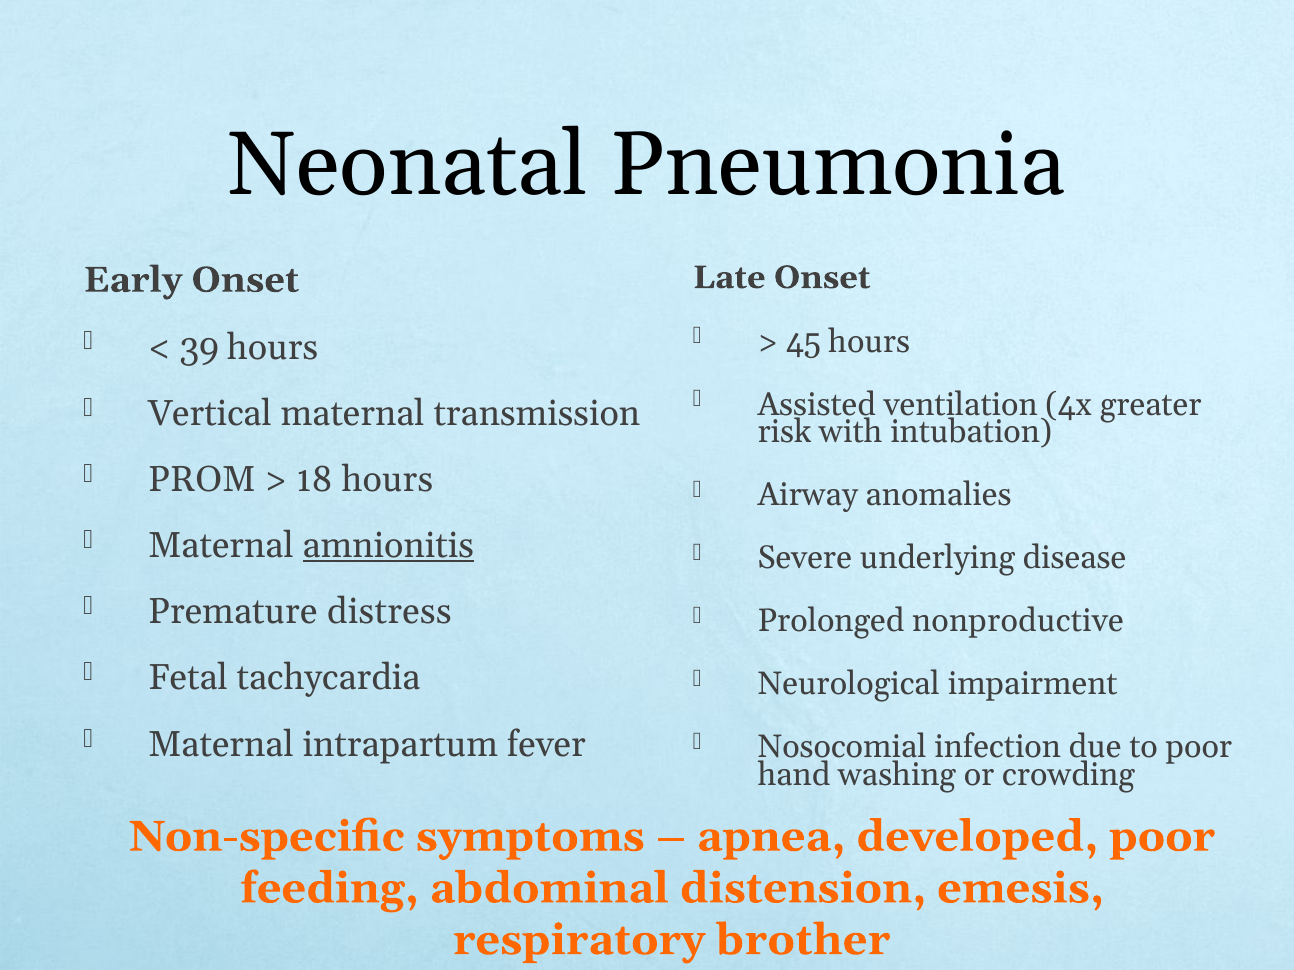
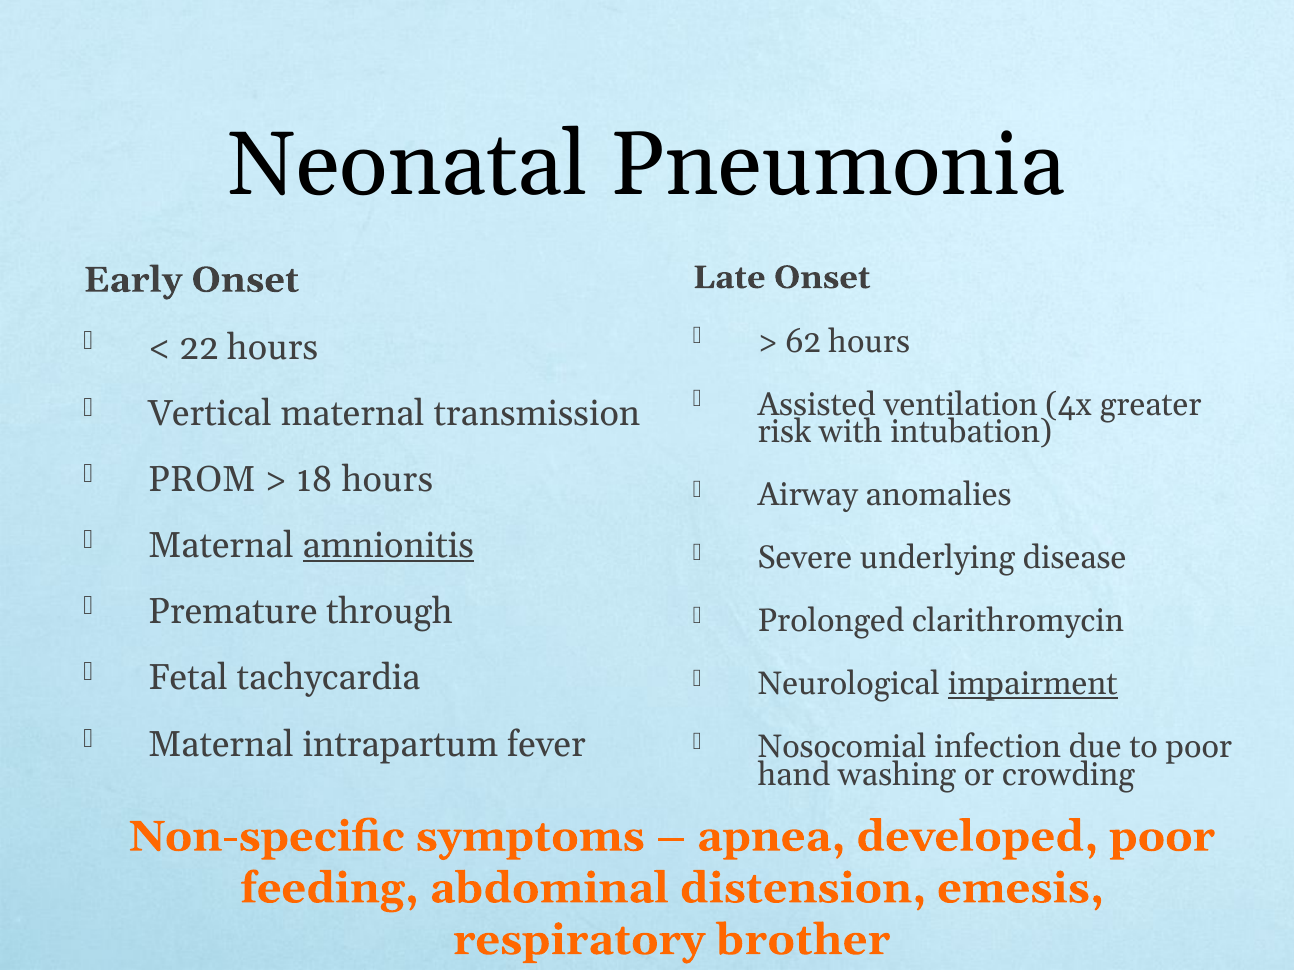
45: 45 -> 62
39: 39 -> 22
distress: distress -> through
nonproductive: nonproductive -> clarithromycin
impairment underline: none -> present
